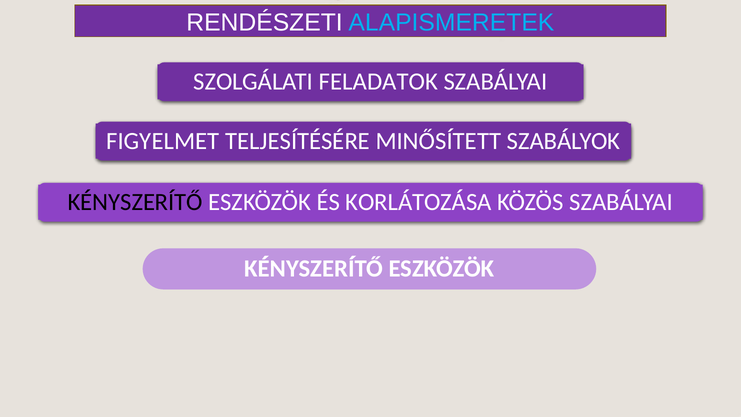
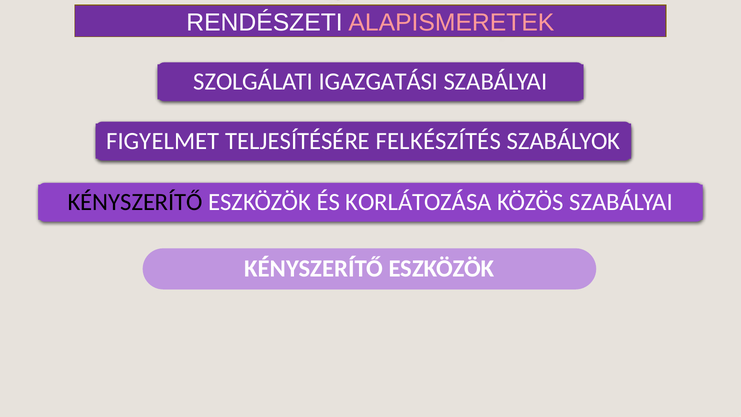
ALAPISMERETEK colour: light blue -> pink
FELADATOK: FELADATOK -> IGAZGATÁSI
MINŐSÍTETT: MINŐSÍTETT -> FELKÉSZÍTÉS
